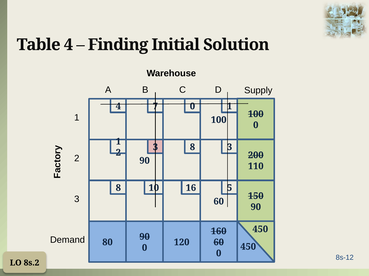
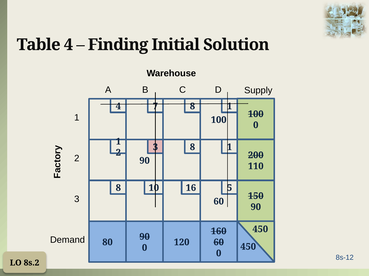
7 0: 0 -> 8
8 3: 3 -> 1
